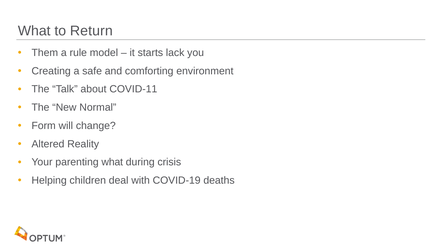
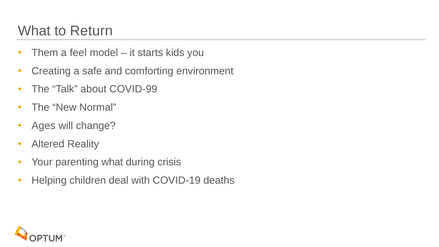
rule: rule -> feel
lack: lack -> kids
COVID-11: COVID-11 -> COVID-99
Form: Form -> Ages
